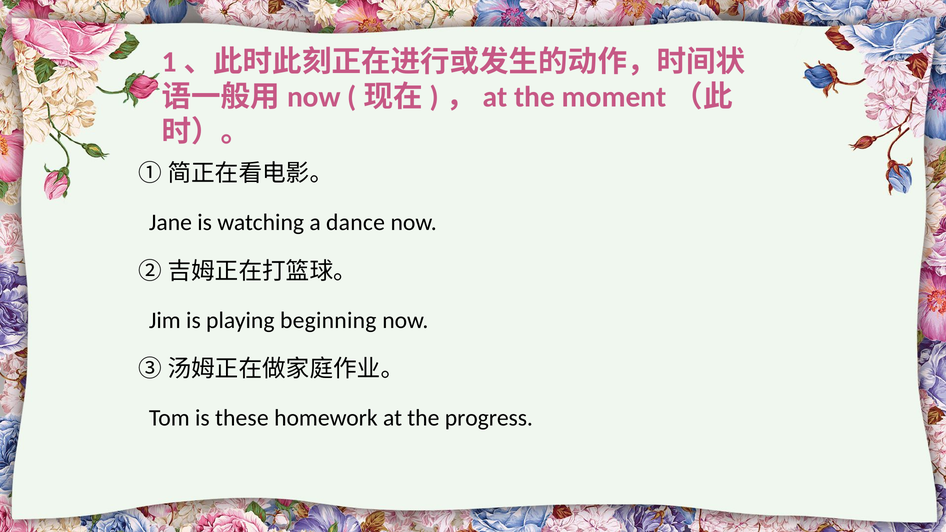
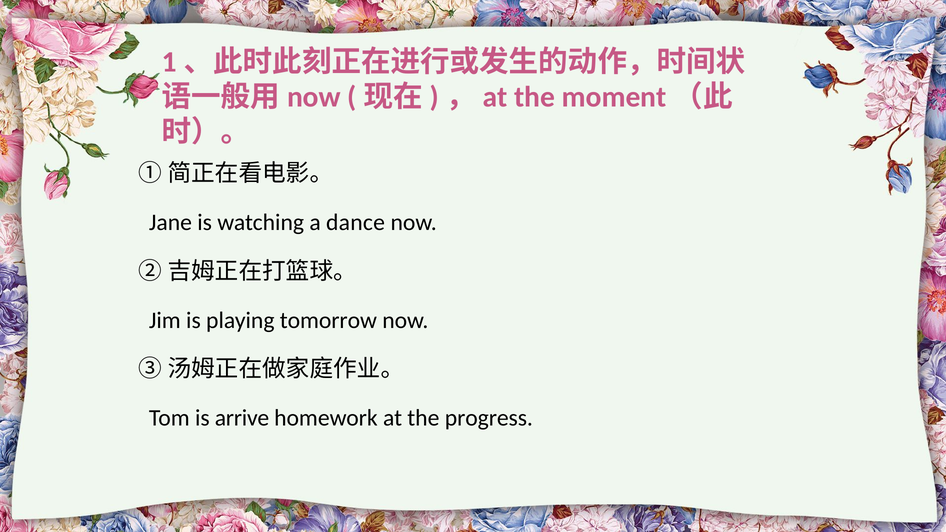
beginning: beginning -> tomorrow
these: these -> arrive
